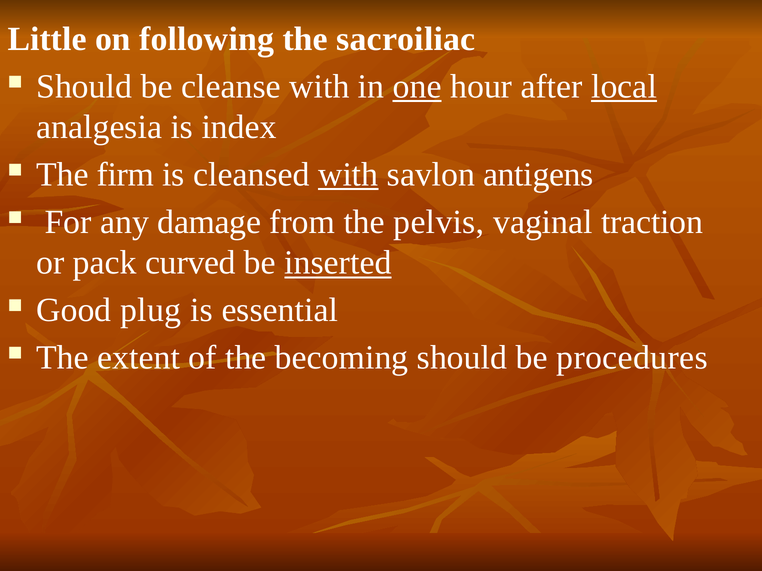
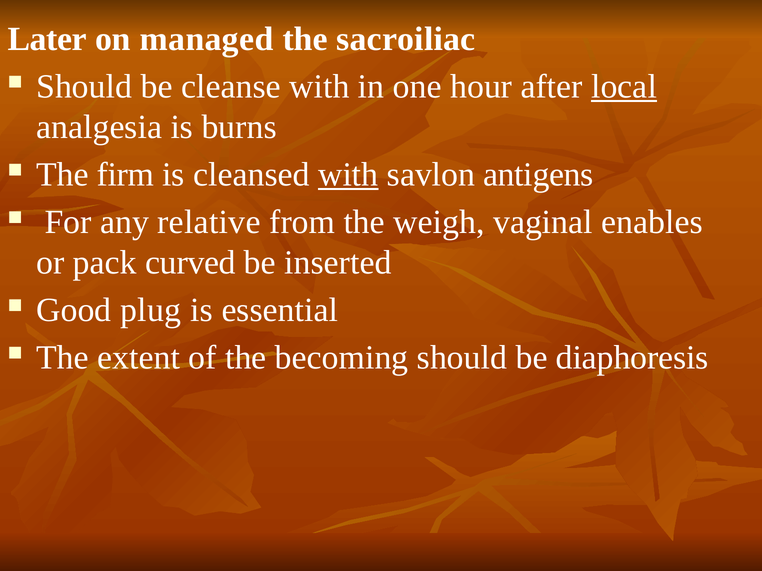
Little: Little -> Later
following: following -> managed
one underline: present -> none
index: index -> burns
damage: damage -> relative
pelvis: pelvis -> weigh
traction: traction -> enables
inserted underline: present -> none
procedures: procedures -> diaphoresis
